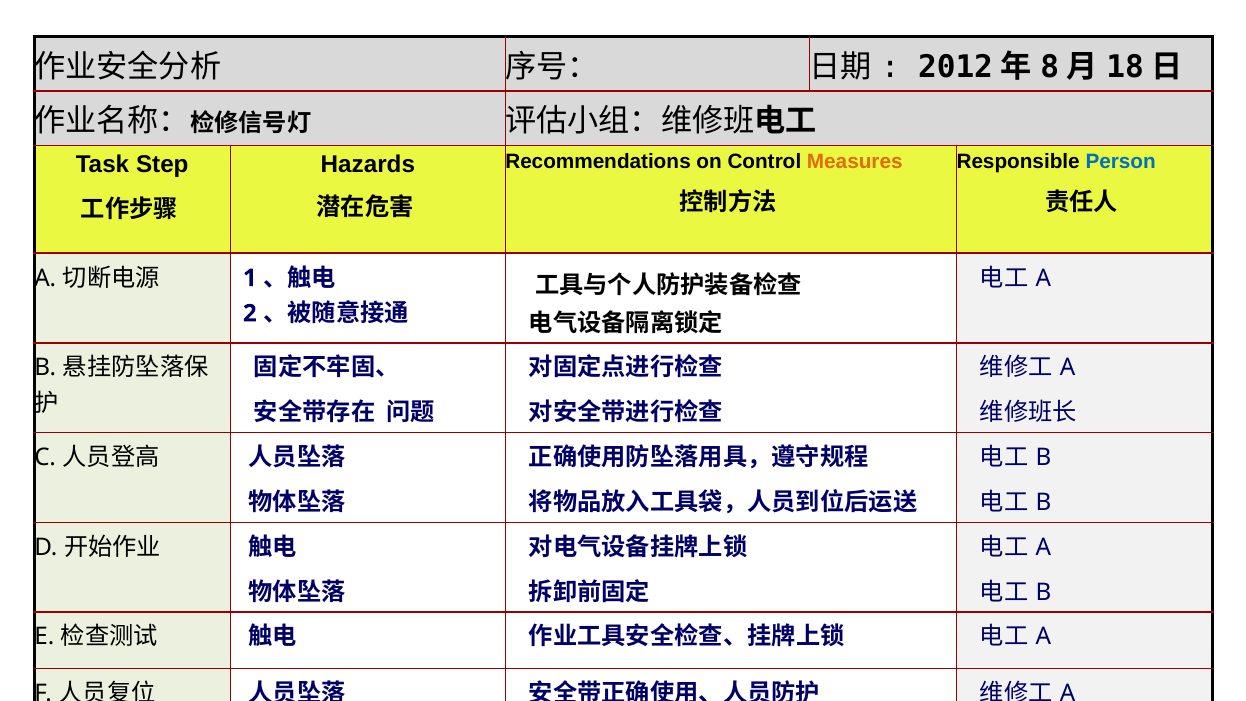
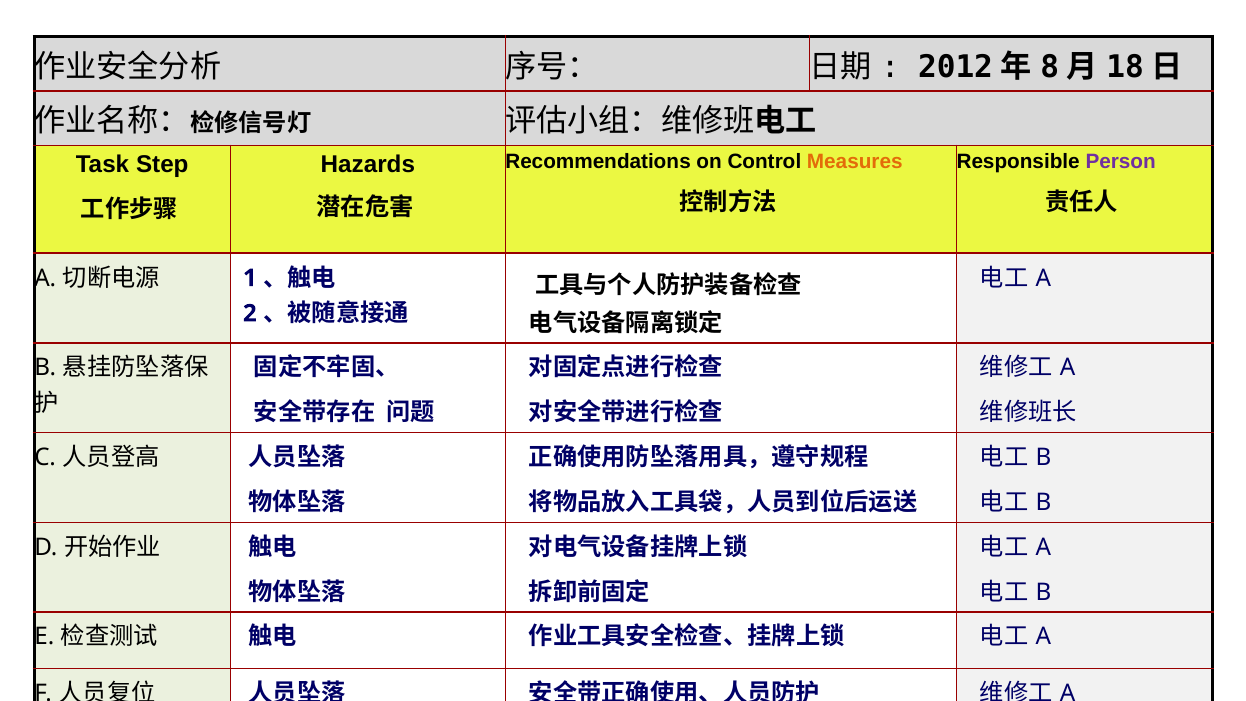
Person colour: blue -> purple
